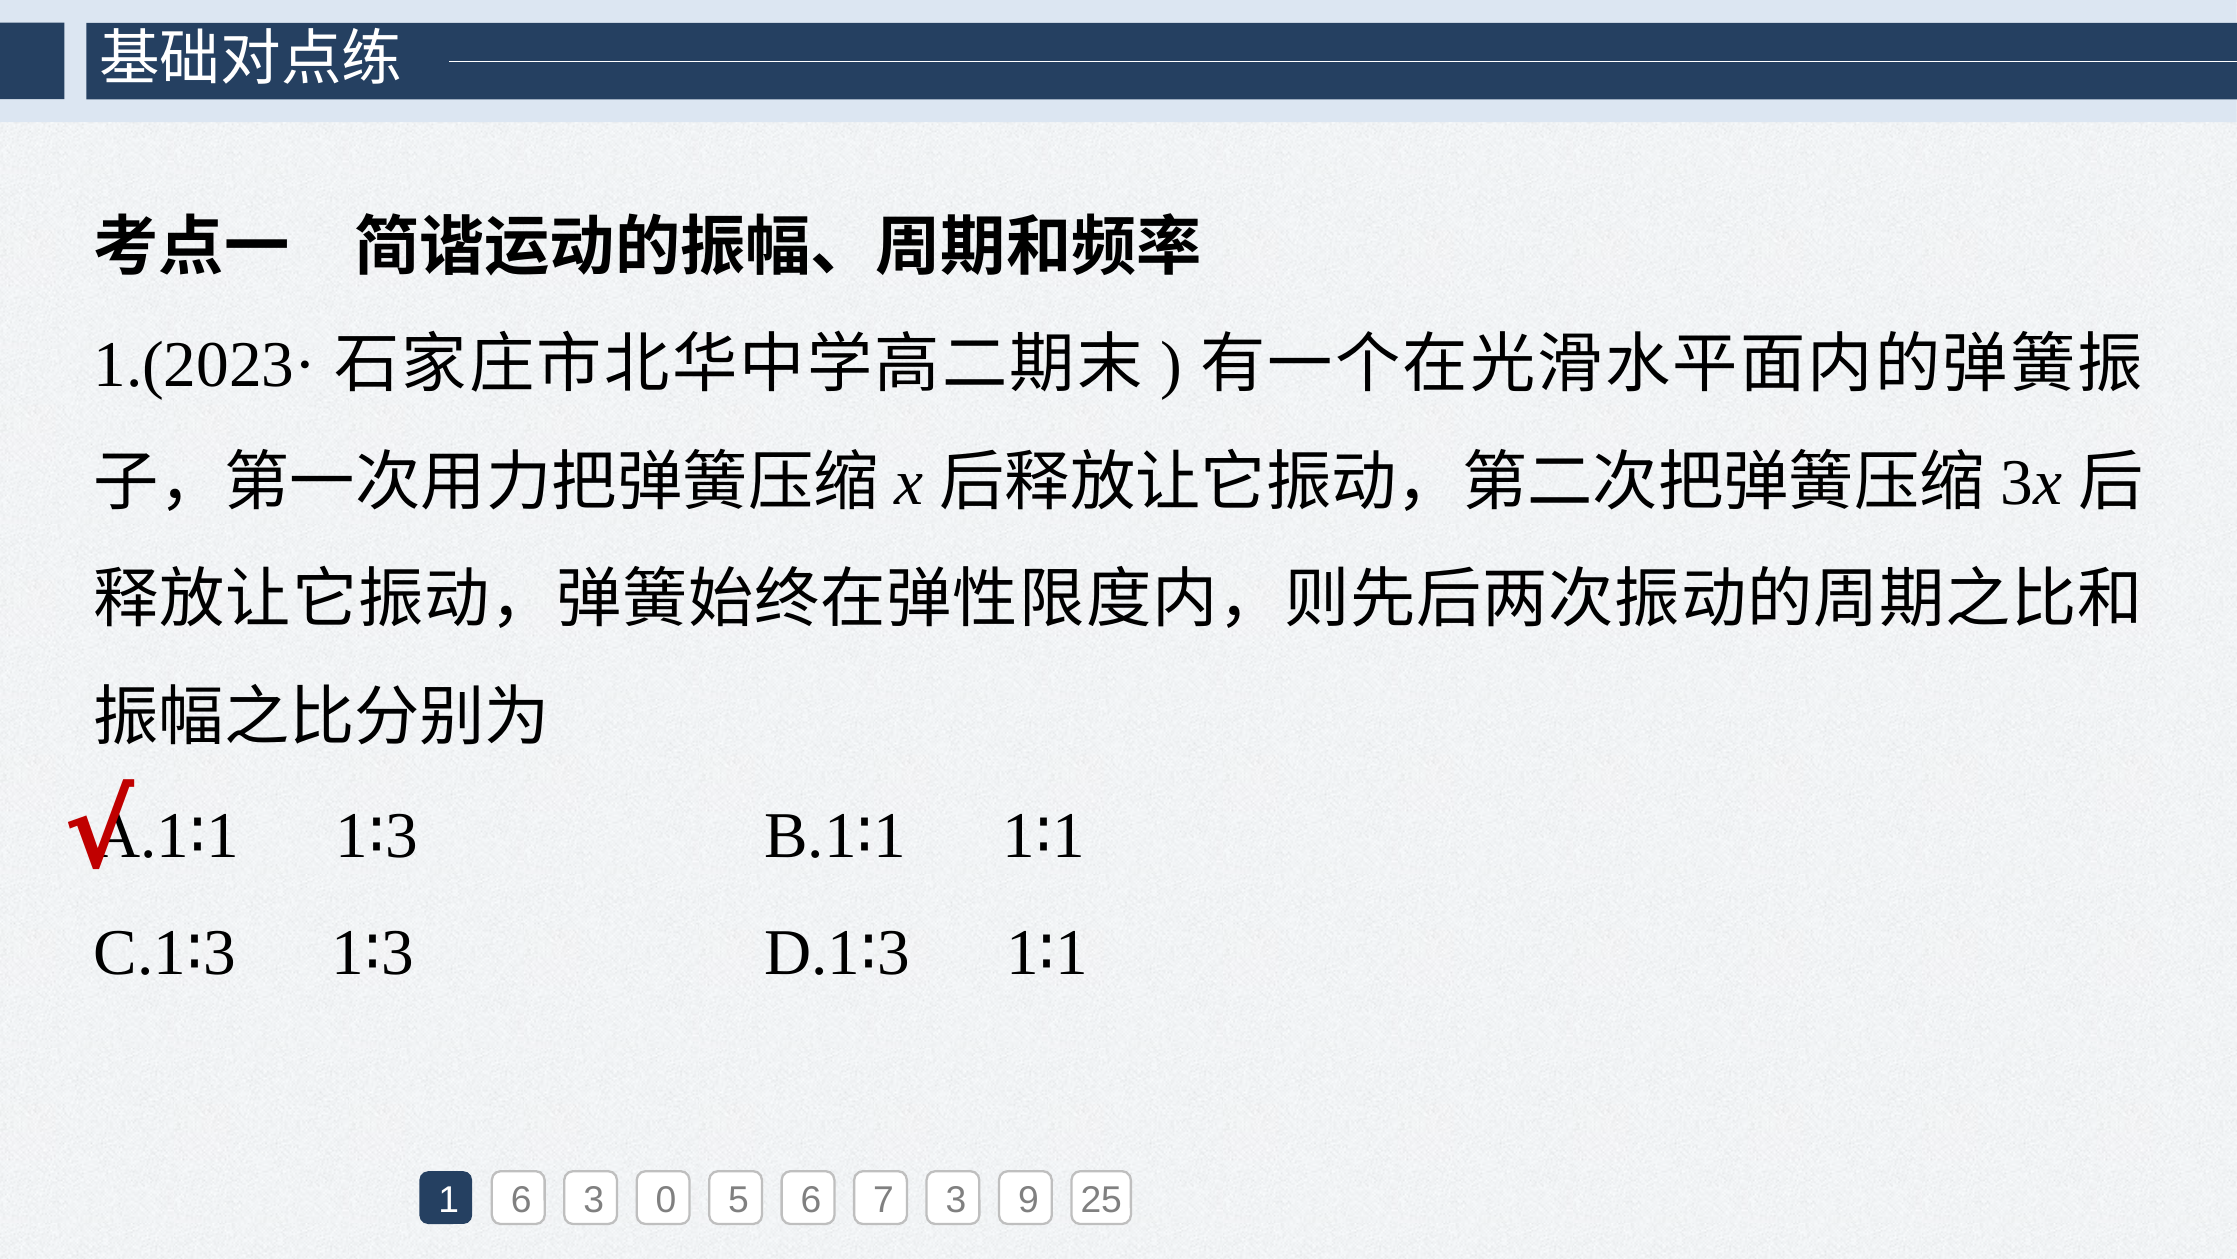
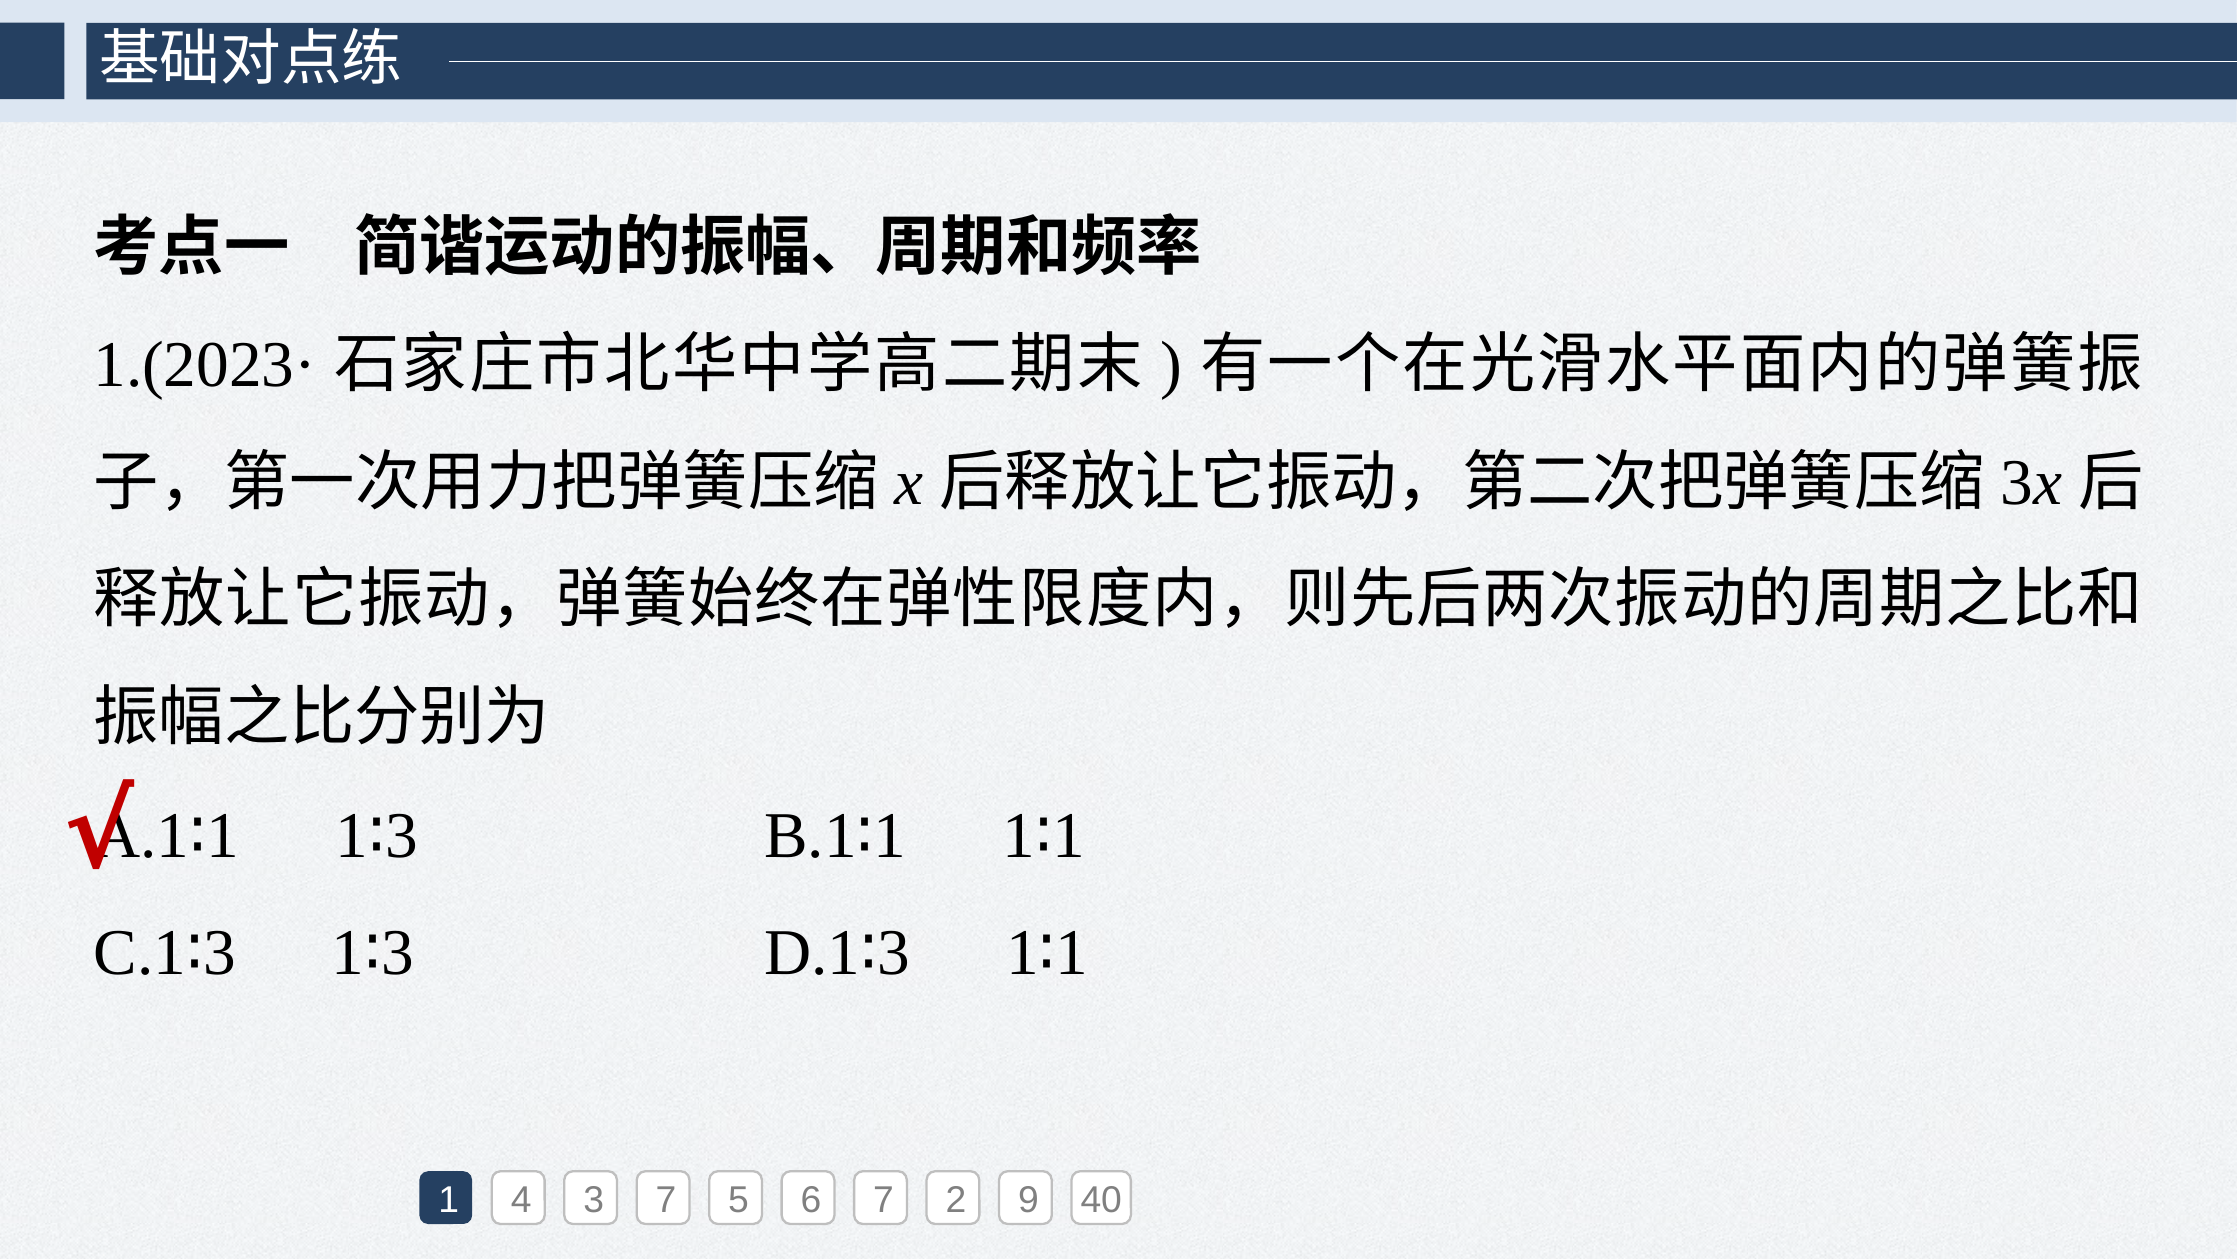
1 6: 6 -> 4
3 0: 0 -> 7
7 3: 3 -> 2
25: 25 -> 40
